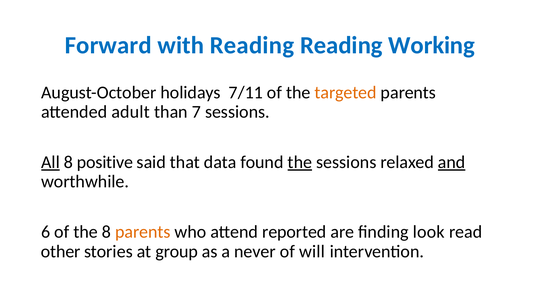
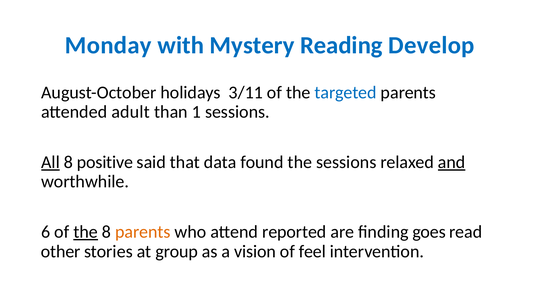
Forward: Forward -> Monday
with Reading: Reading -> Mystery
Working: Working -> Develop
7/11: 7/11 -> 3/11
targeted colour: orange -> blue
7: 7 -> 1
the at (300, 162) underline: present -> none
the at (86, 232) underline: none -> present
look: look -> goes
never: never -> vision
will: will -> feel
